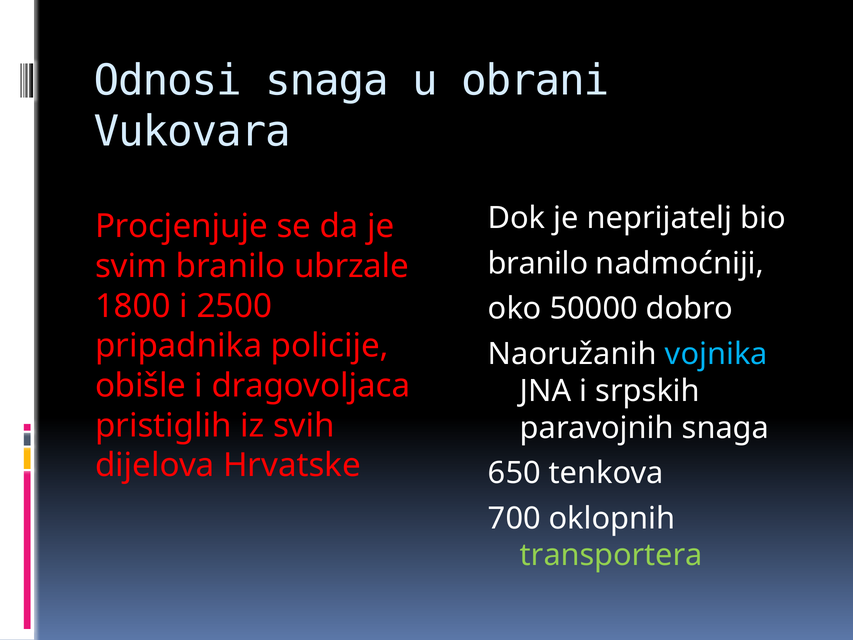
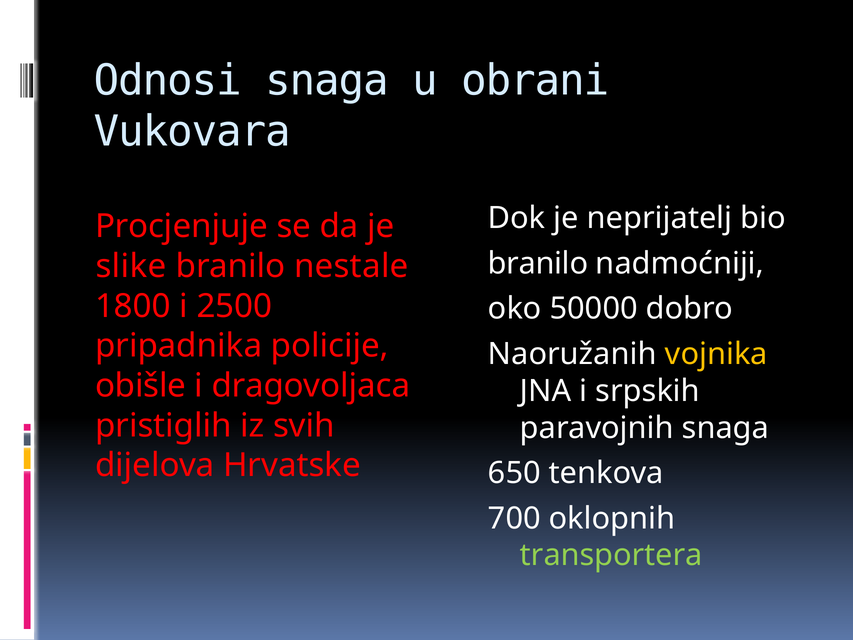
svim: svim -> slike
ubrzale: ubrzale -> nestale
vojnika colour: light blue -> yellow
